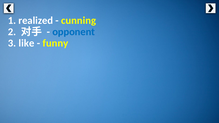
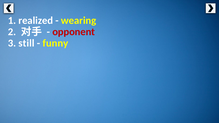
cunning: cunning -> wearing
opponent colour: blue -> red
like: like -> still
